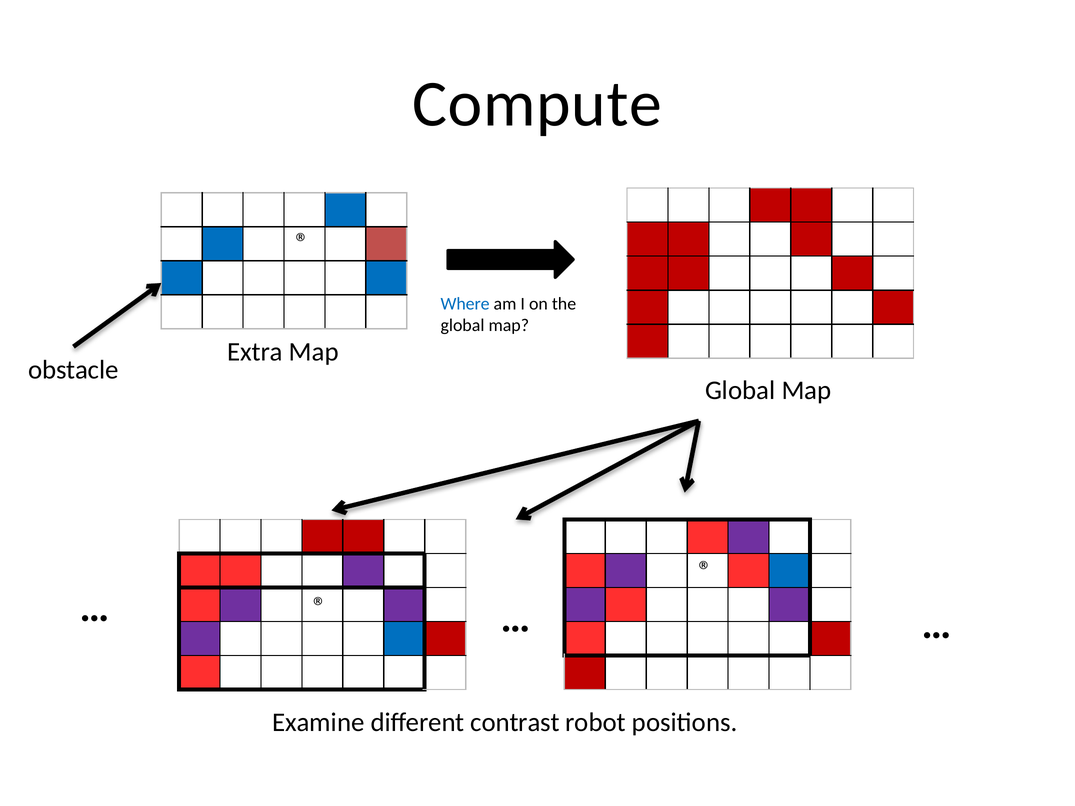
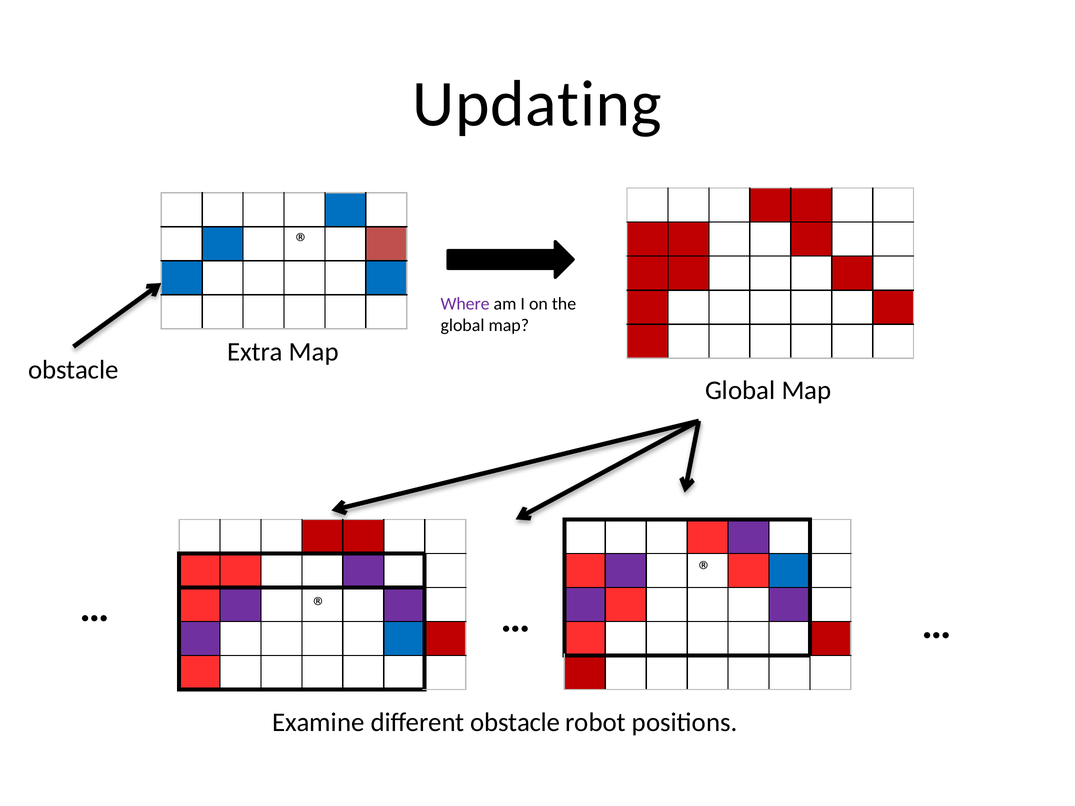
Compute: Compute -> Updating
Where colour: blue -> purple
different contrast: contrast -> obstacle
